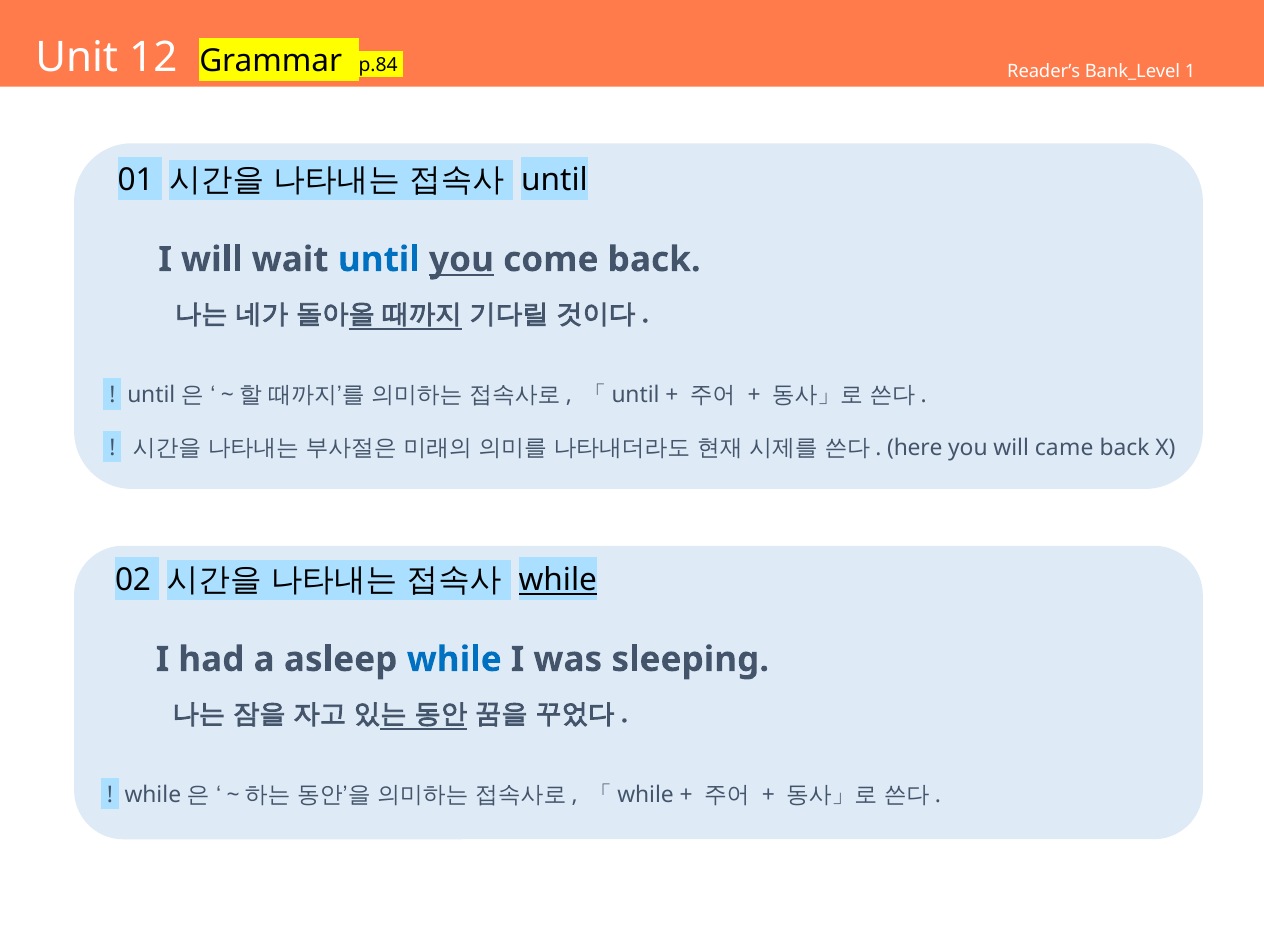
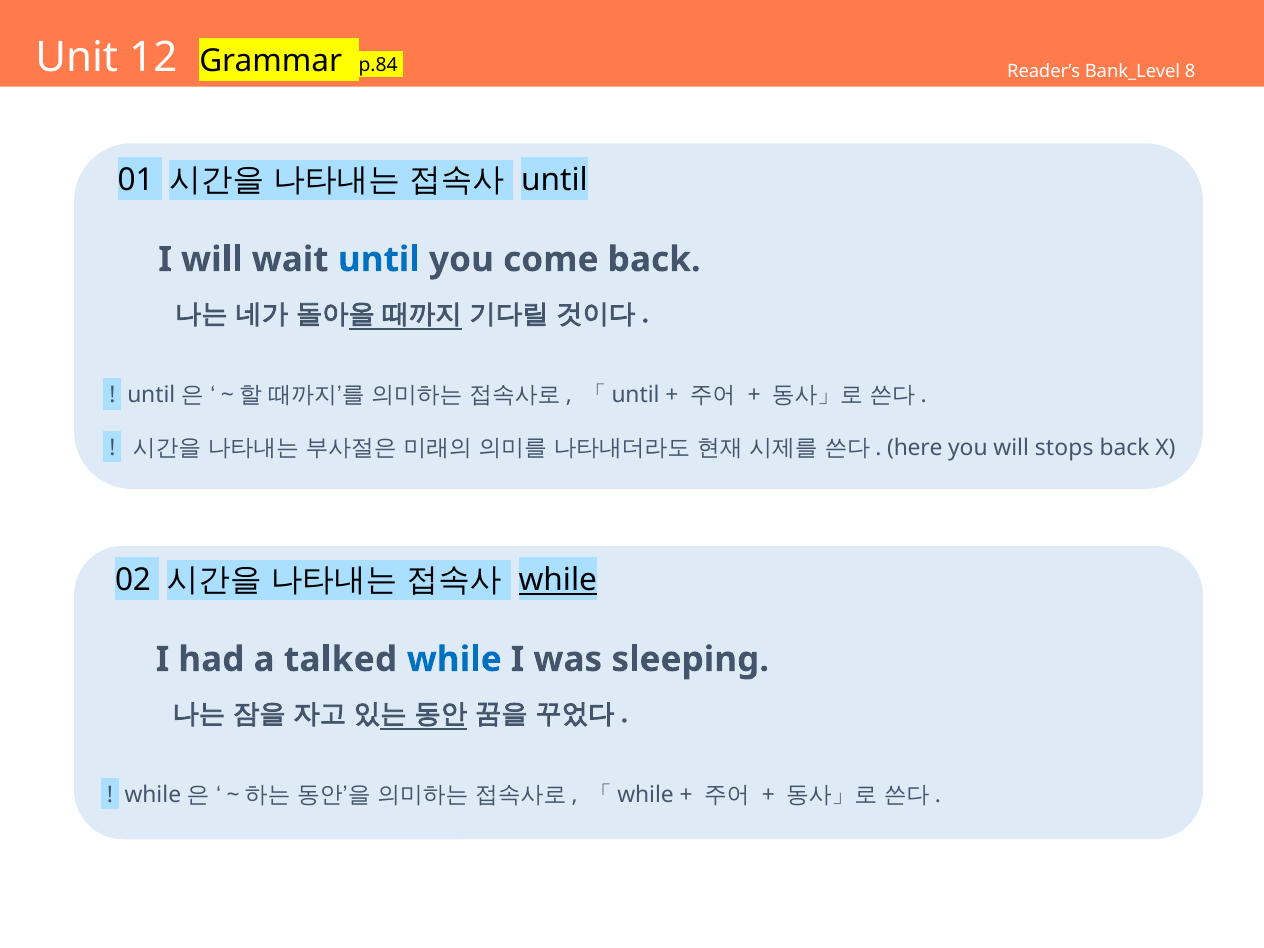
1: 1 -> 8
you at (461, 260) underline: present -> none
came: came -> stops
asleep: asleep -> talked
